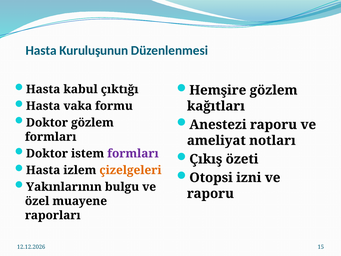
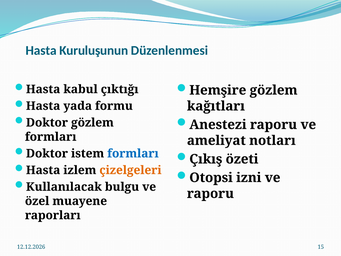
vaka: vaka -> yada
formları at (133, 153) colour: purple -> blue
Yakınlarının: Yakınlarının -> Kullanılacak
